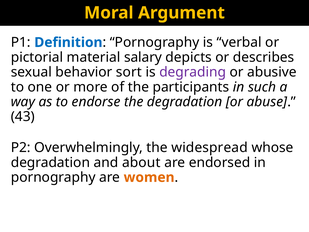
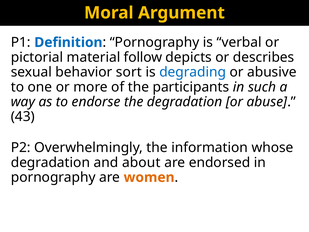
salary: salary -> follow
degrading colour: purple -> blue
widespread: widespread -> information
